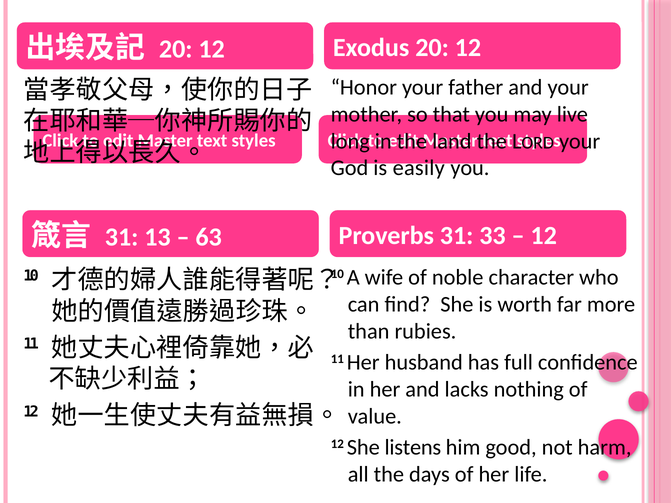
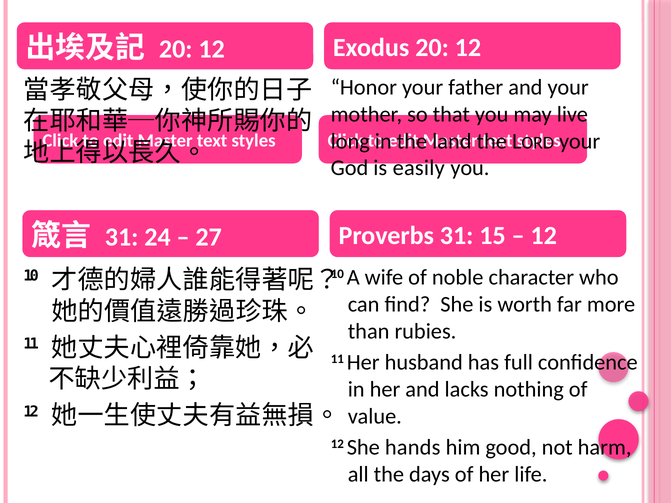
13: 13 -> 24
63: 63 -> 27
33: 33 -> 15
listens: listens -> hands
